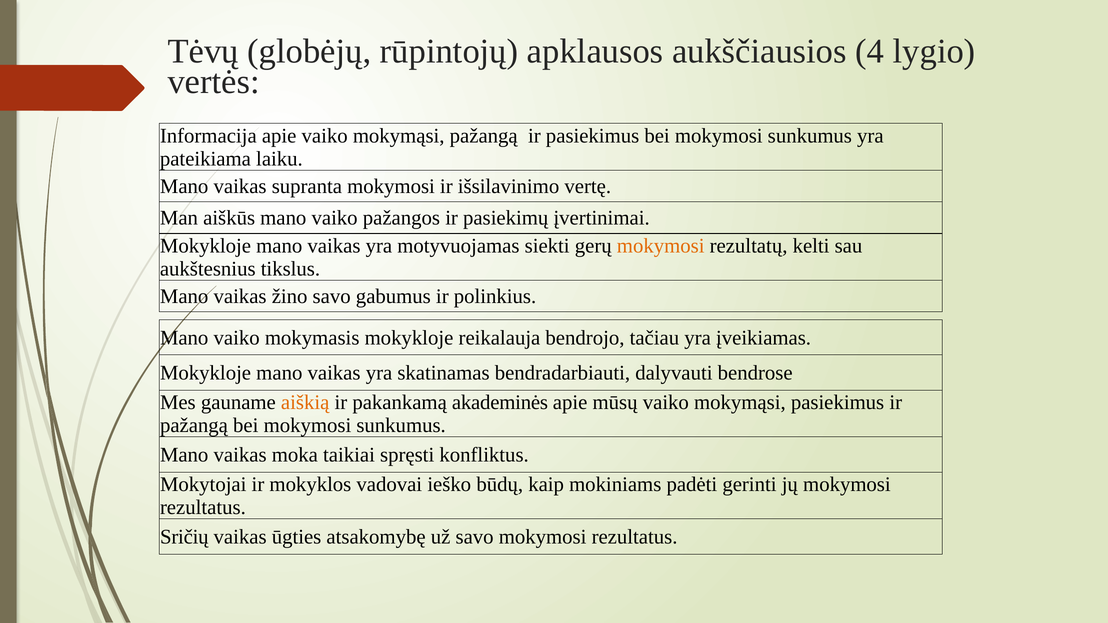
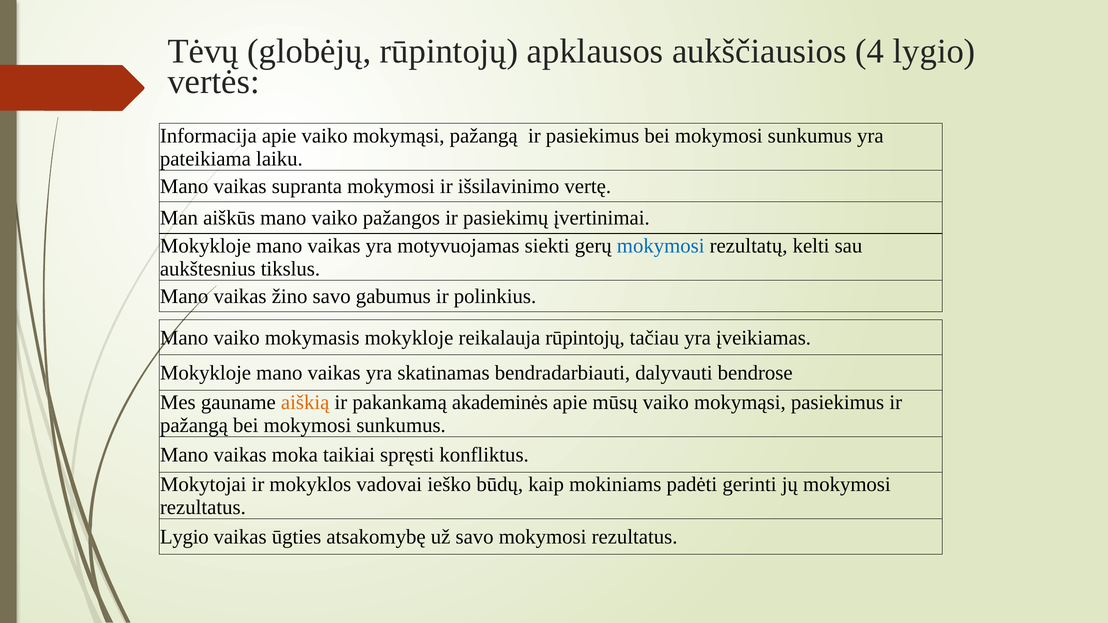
mokymosi at (661, 246) colour: orange -> blue
reikalauja bendrojo: bendrojo -> rūpintojų
Sričių at (184, 537): Sričių -> Lygio
